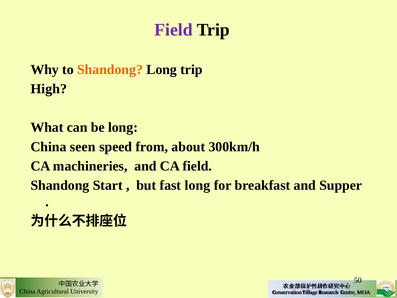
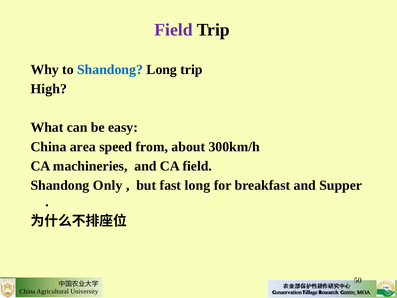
Shandong at (110, 69) colour: orange -> blue
be long: long -> easy
seen: seen -> area
Start: Start -> Only
